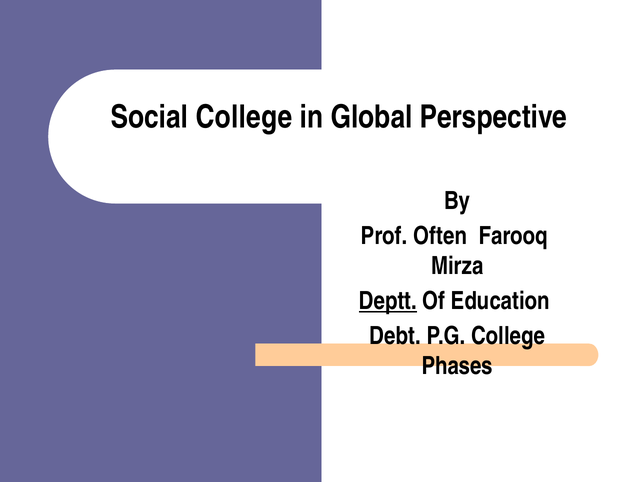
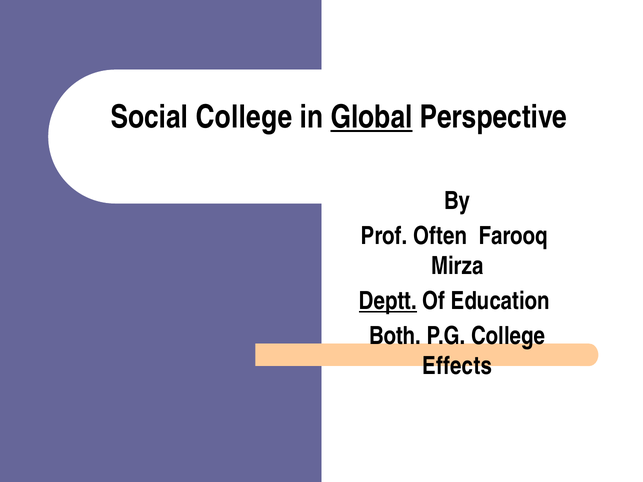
Global underline: none -> present
Debt: Debt -> Both
Phases: Phases -> Effects
